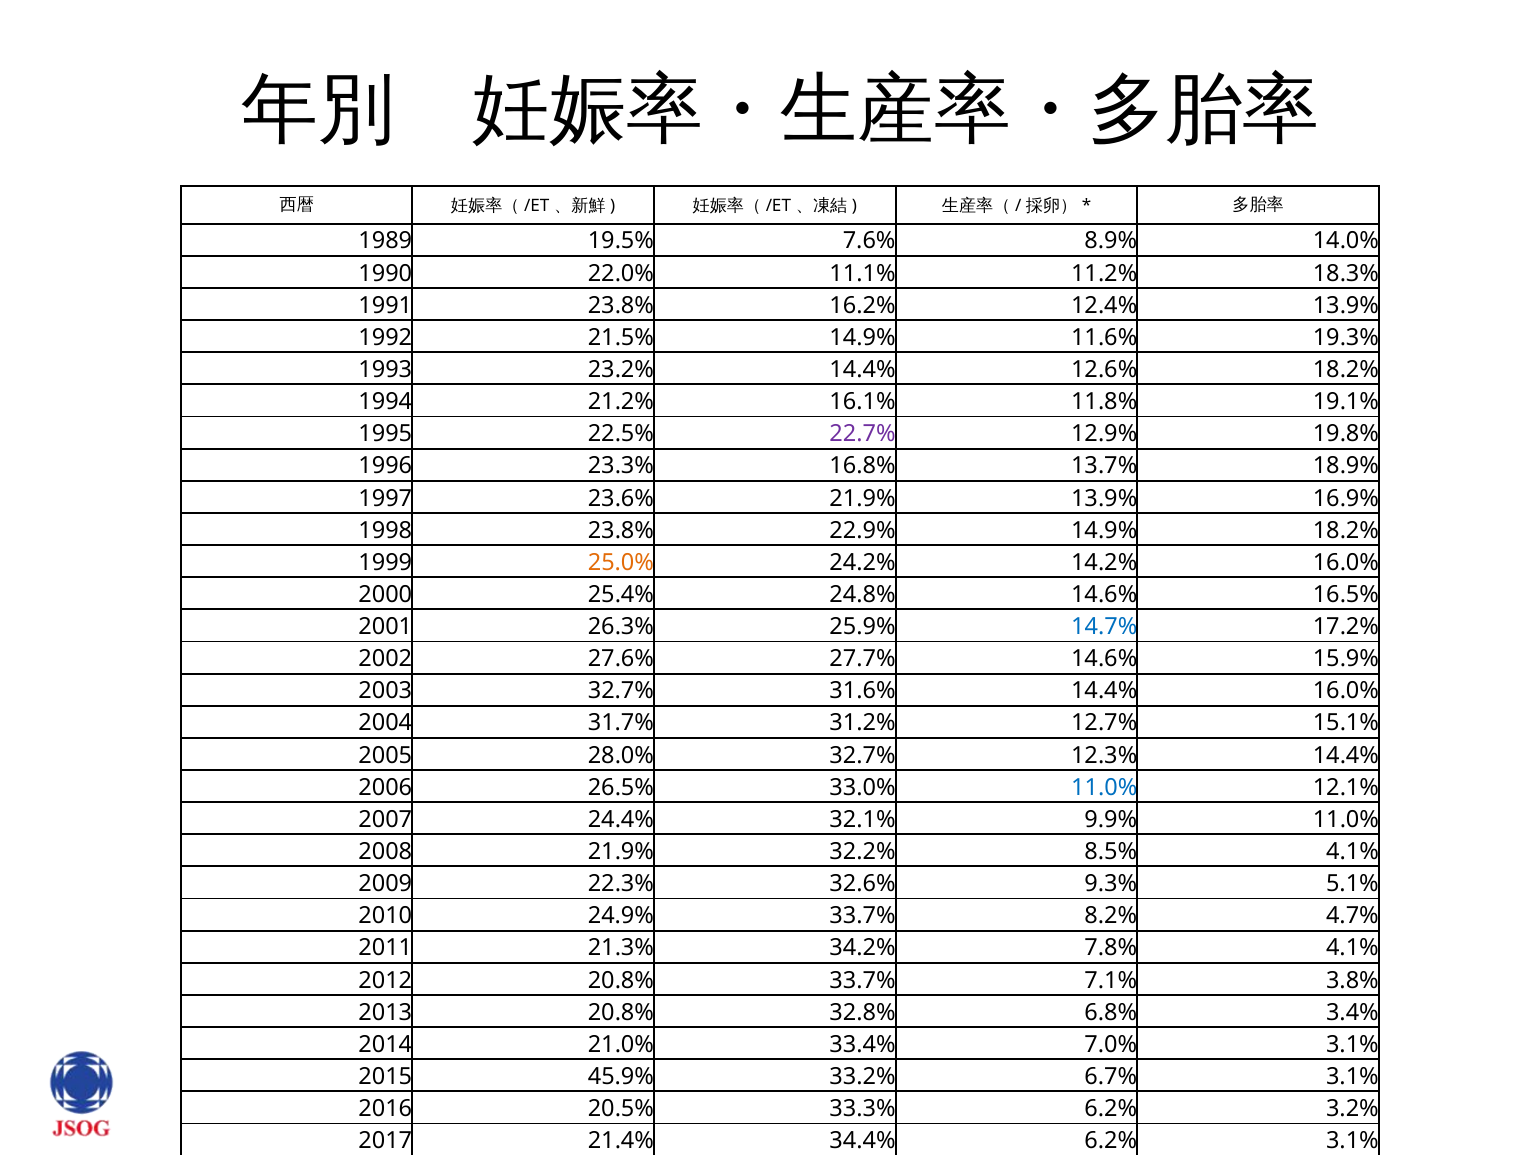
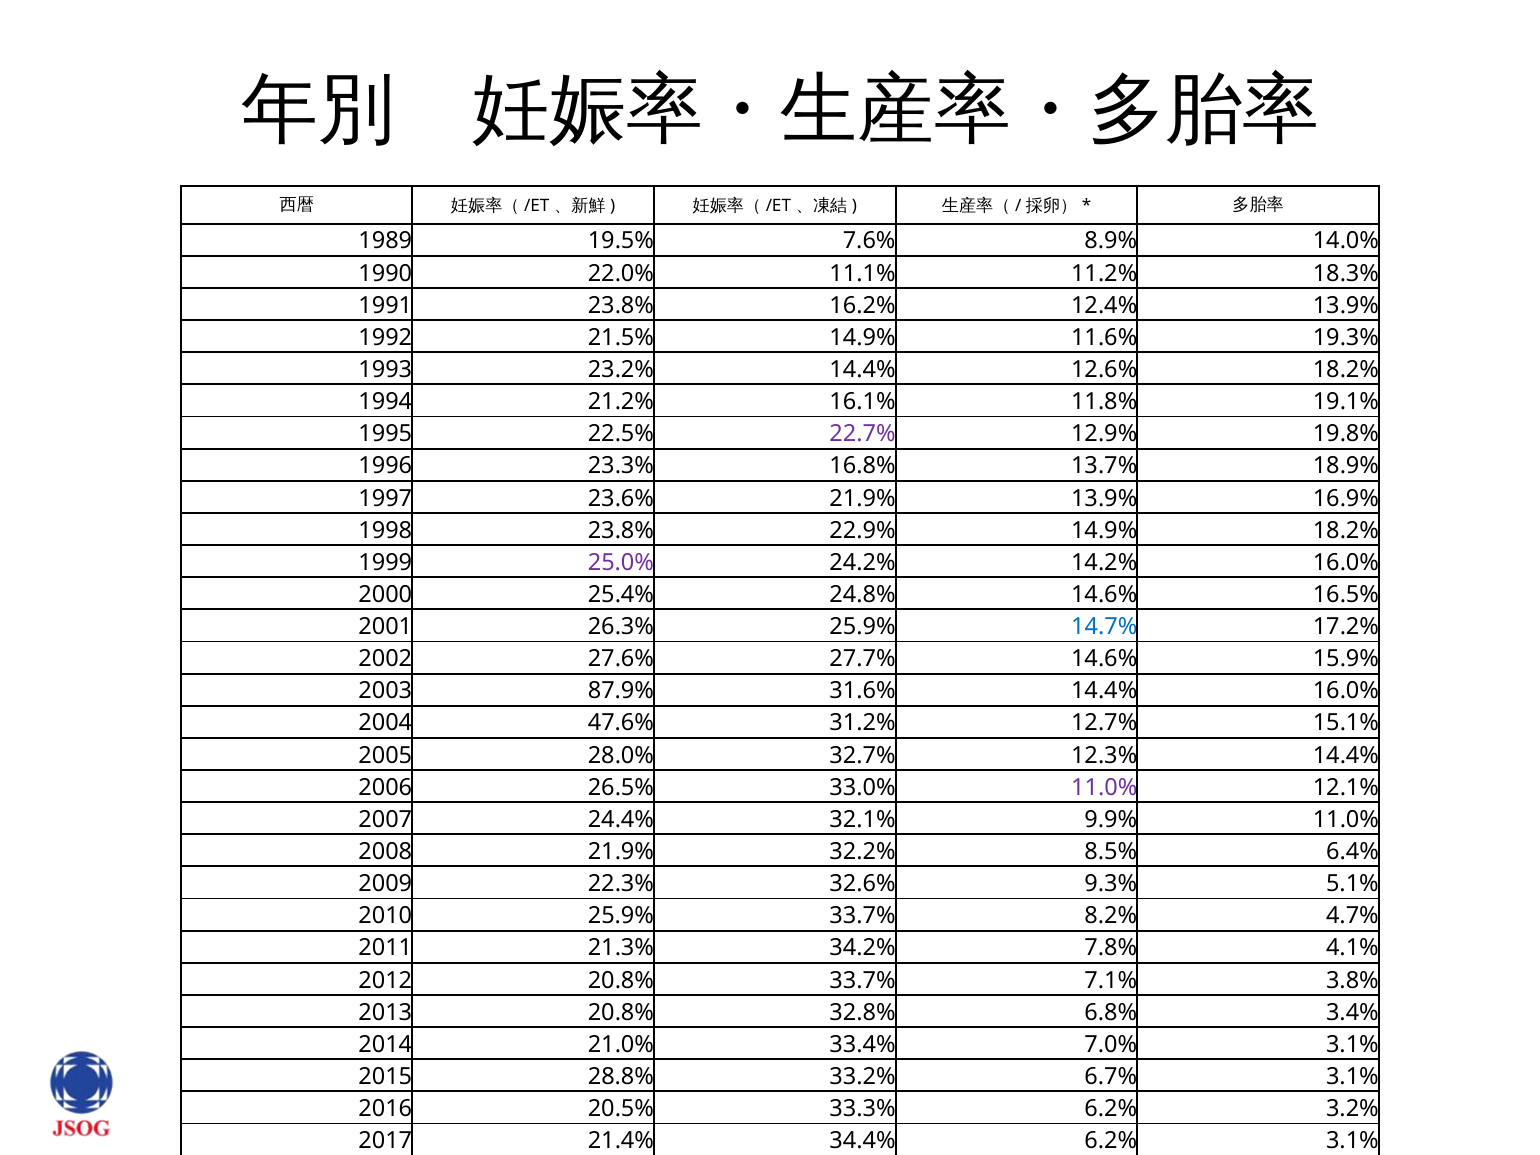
25.0% colour: orange -> purple
2003 32.7%: 32.7% -> 87.9%
31.7%: 31.7% -> 47.6%
11.0% at (1104, 787) colour: blue -> purple
8.5% 4.1%: 4.1% -> 6.4%
2010 24.9%: 24.9% -> 25.9%
45.9%: 45.9% -> 28.8%
